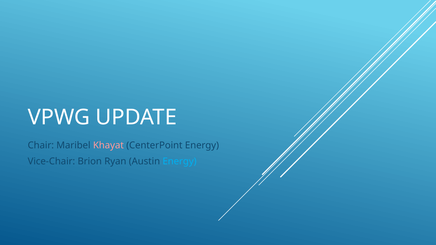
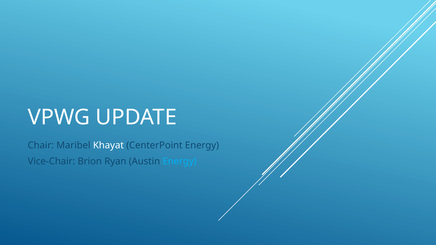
Khayat colour: pink -> white
